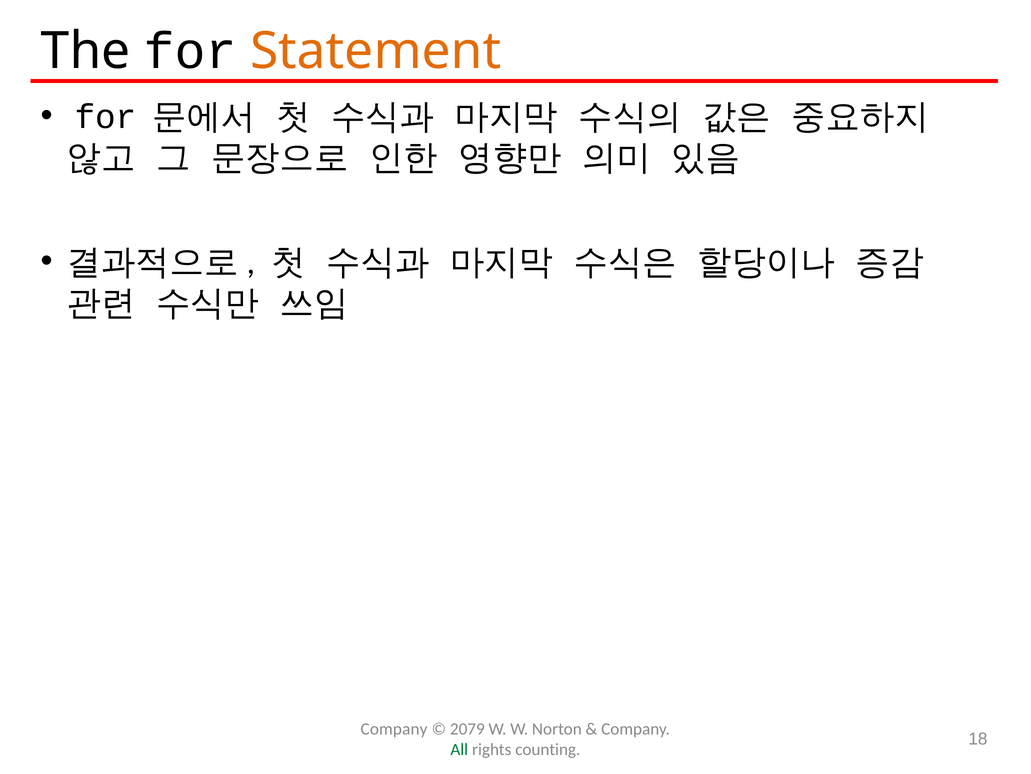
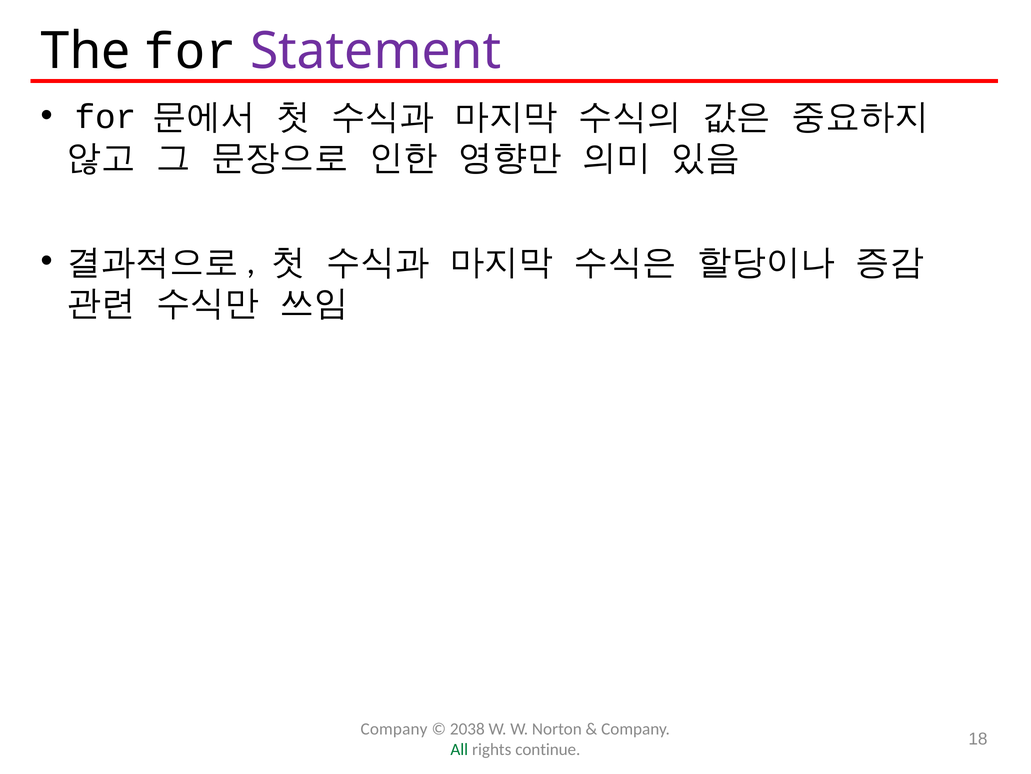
Statement colour: orange -> purple
2079: 2079 -> 2038
counting: counting -> continue
